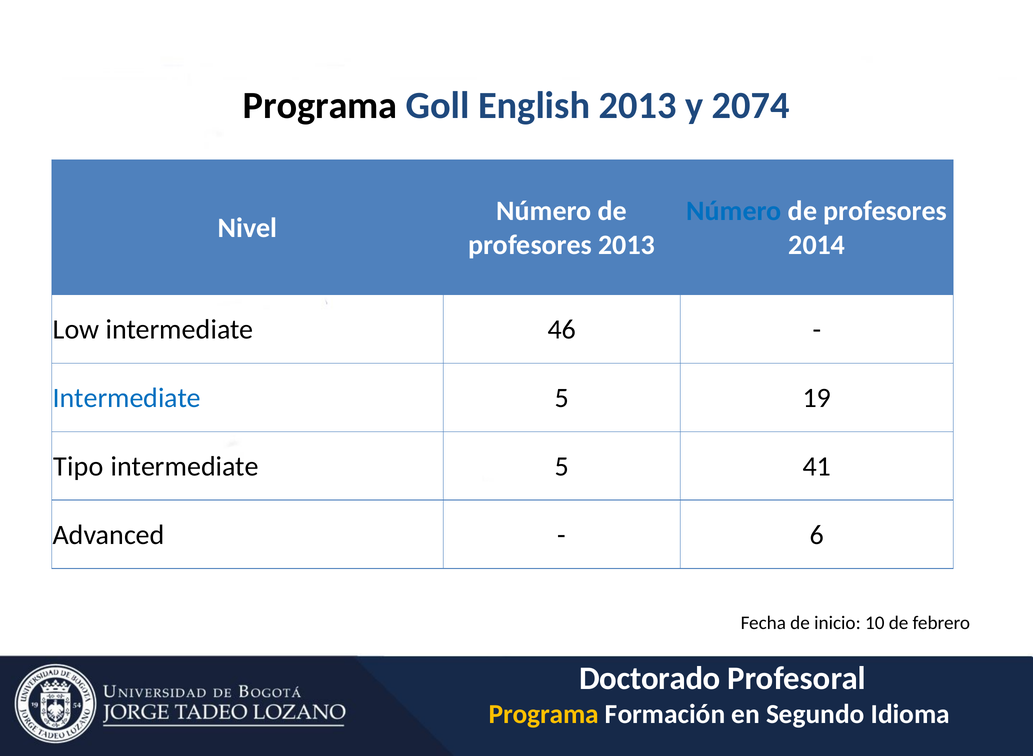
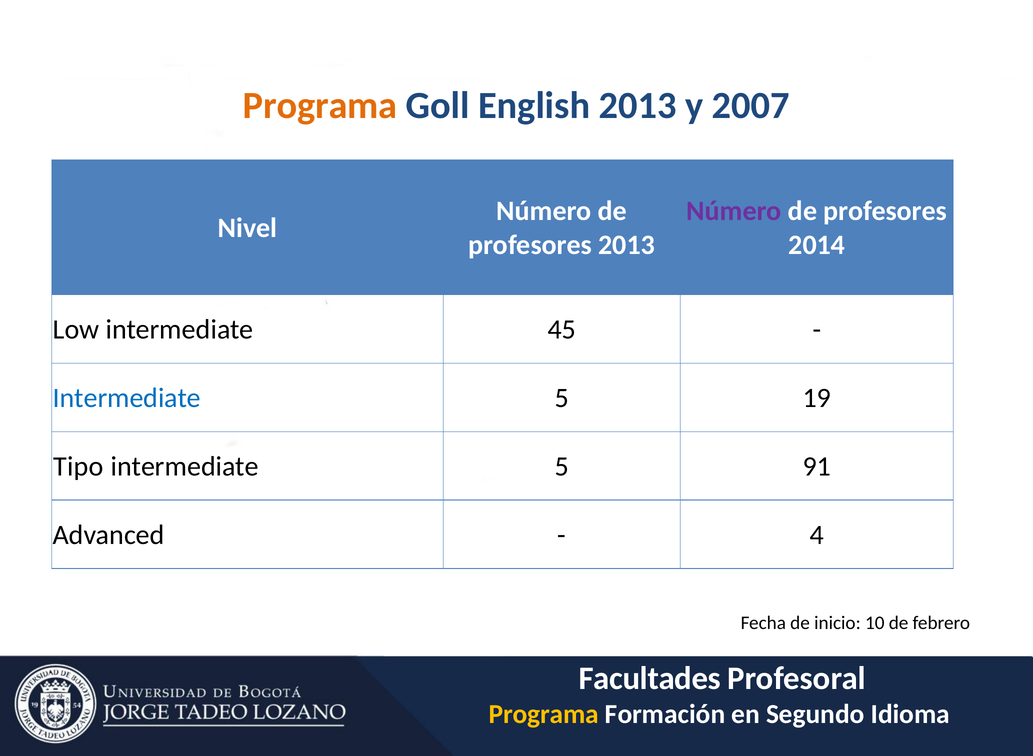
Programa at (320, 106) colour: black -> orange
2074: 2074 -> 2007
Número at (734, 211) colour: blue -> purple
46: 46 -> 45
41: 41 -> 91
6: 6 -> 4
Doctorado: Doctorado -> Facultades
